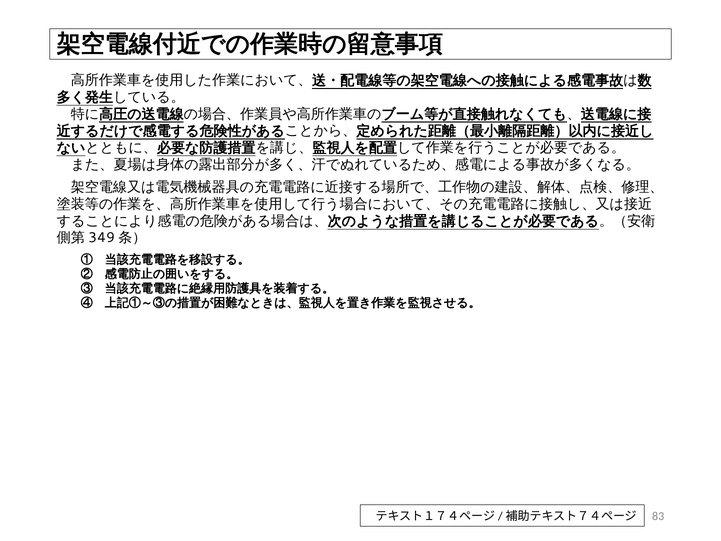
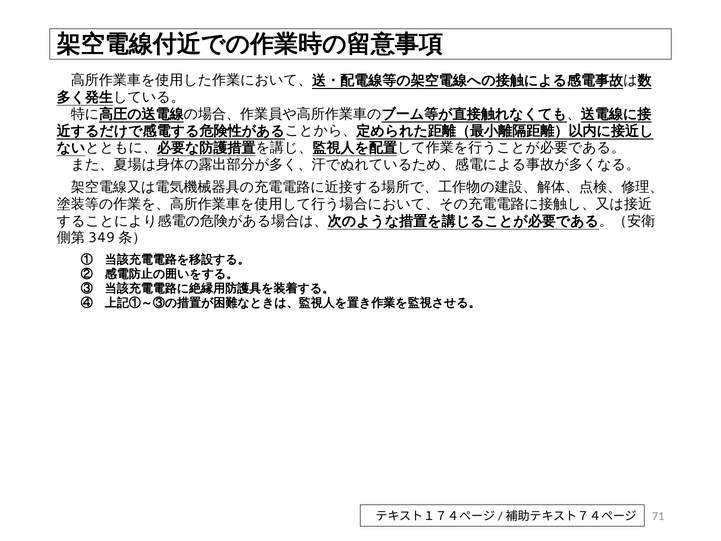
83: 83 -> 71
